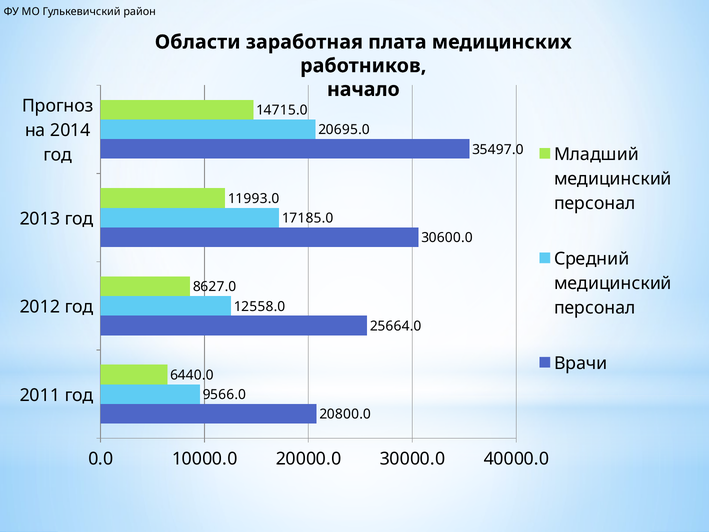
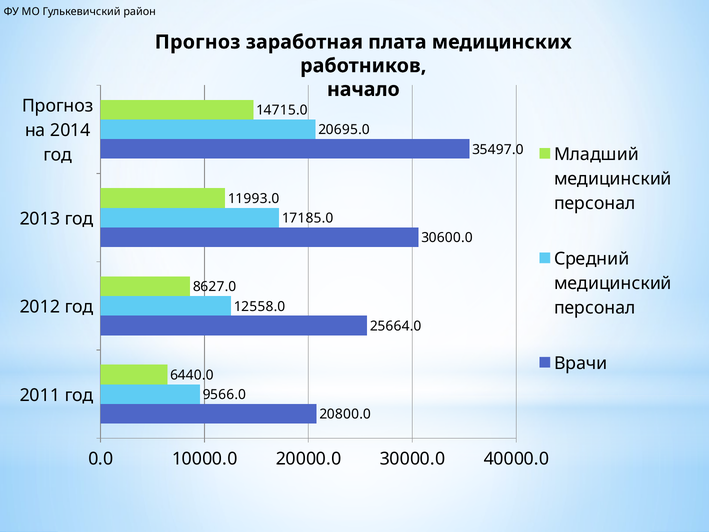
Области at (198, 42): Области -> Прогноз
